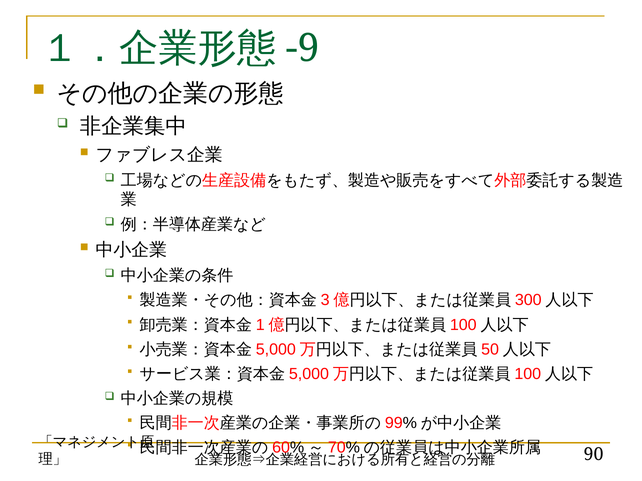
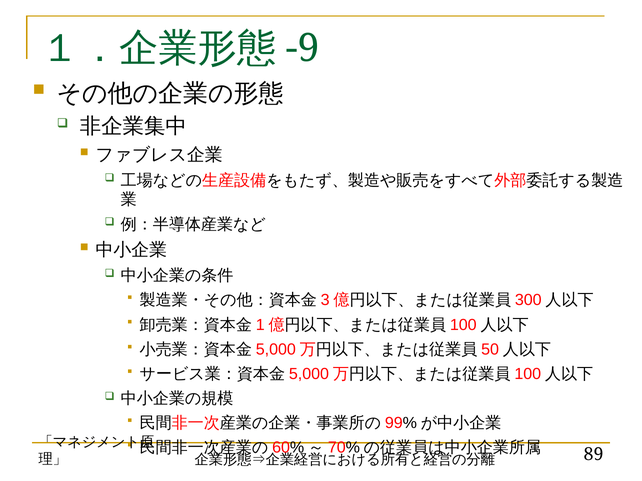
90: 90 -> 89
